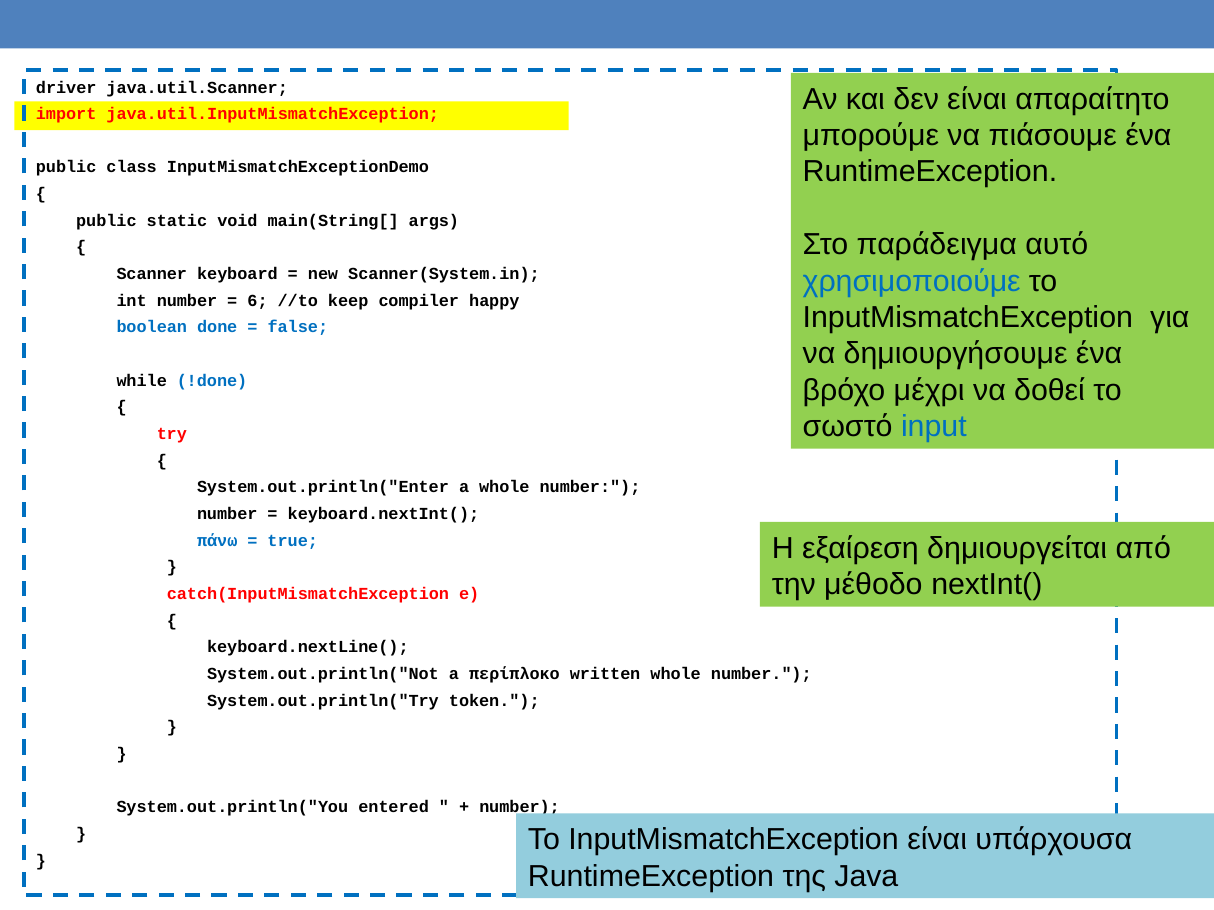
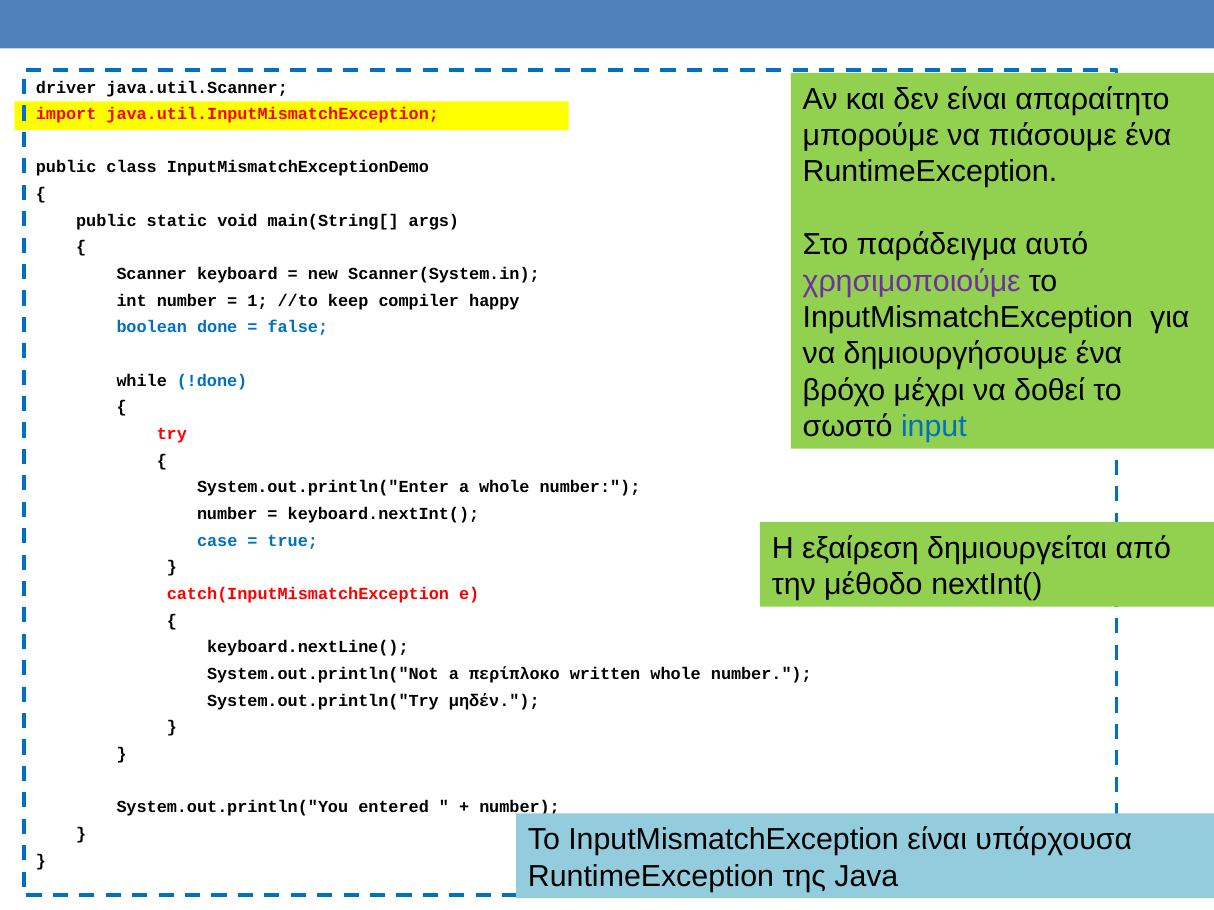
χρησιμοποιούμε colour: blue -> purple
6: 6 -> 1
πάνω: πάνω -> case
token: token -> μηδέν
